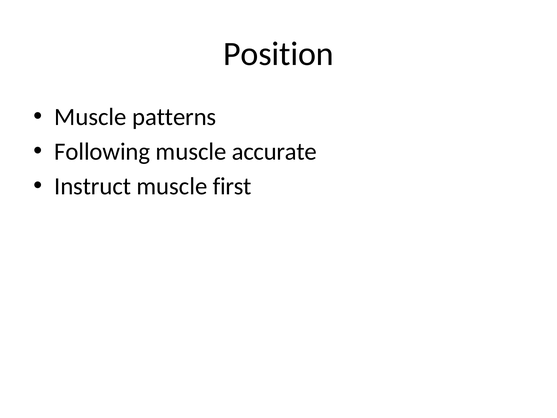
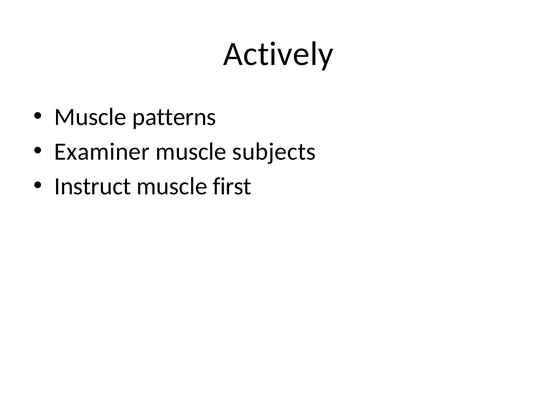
Position: Position -> Actively
Following: Following -> Examiner
accurate: accurate -> subjects
